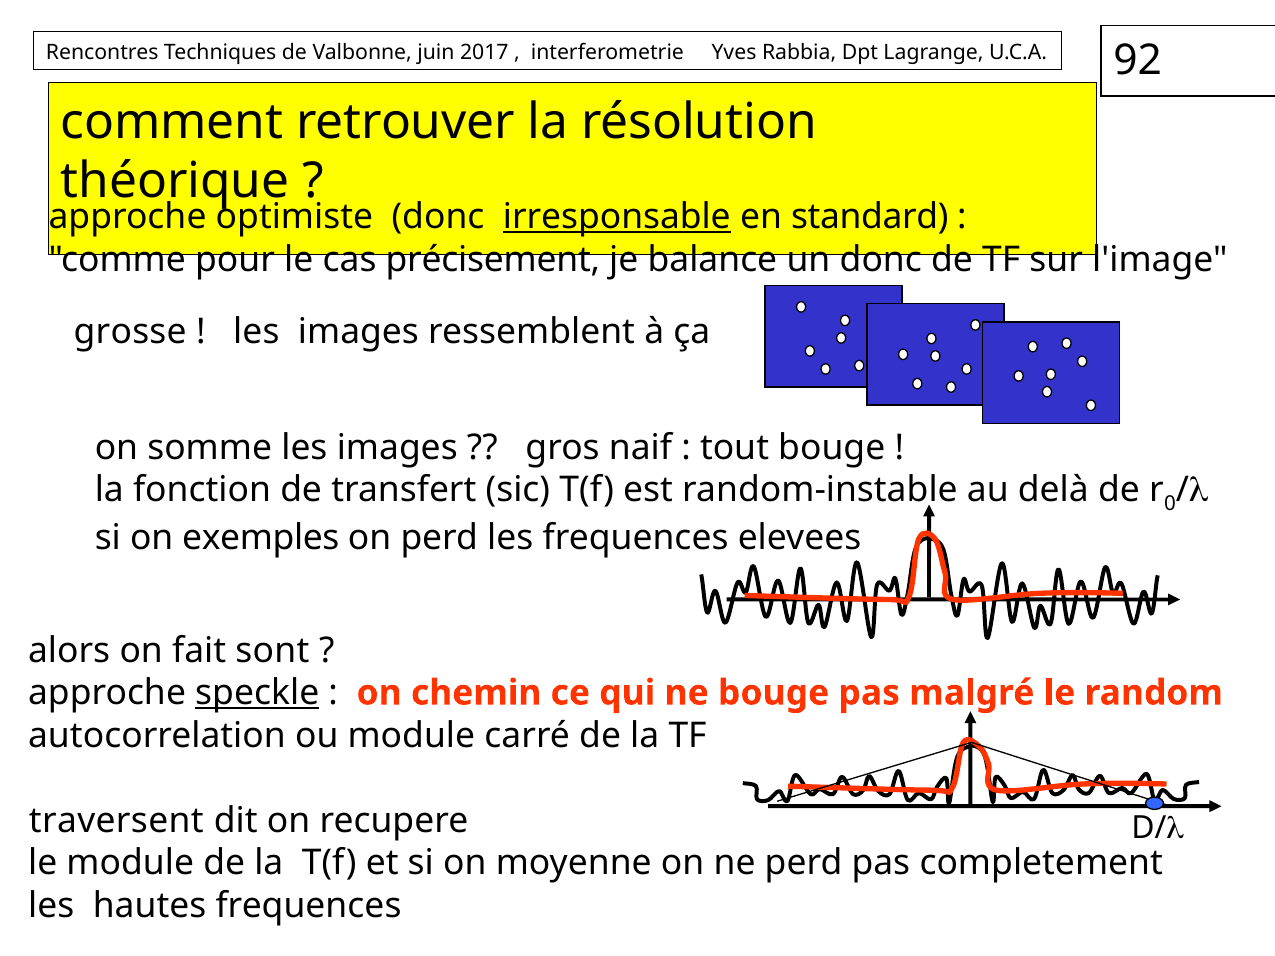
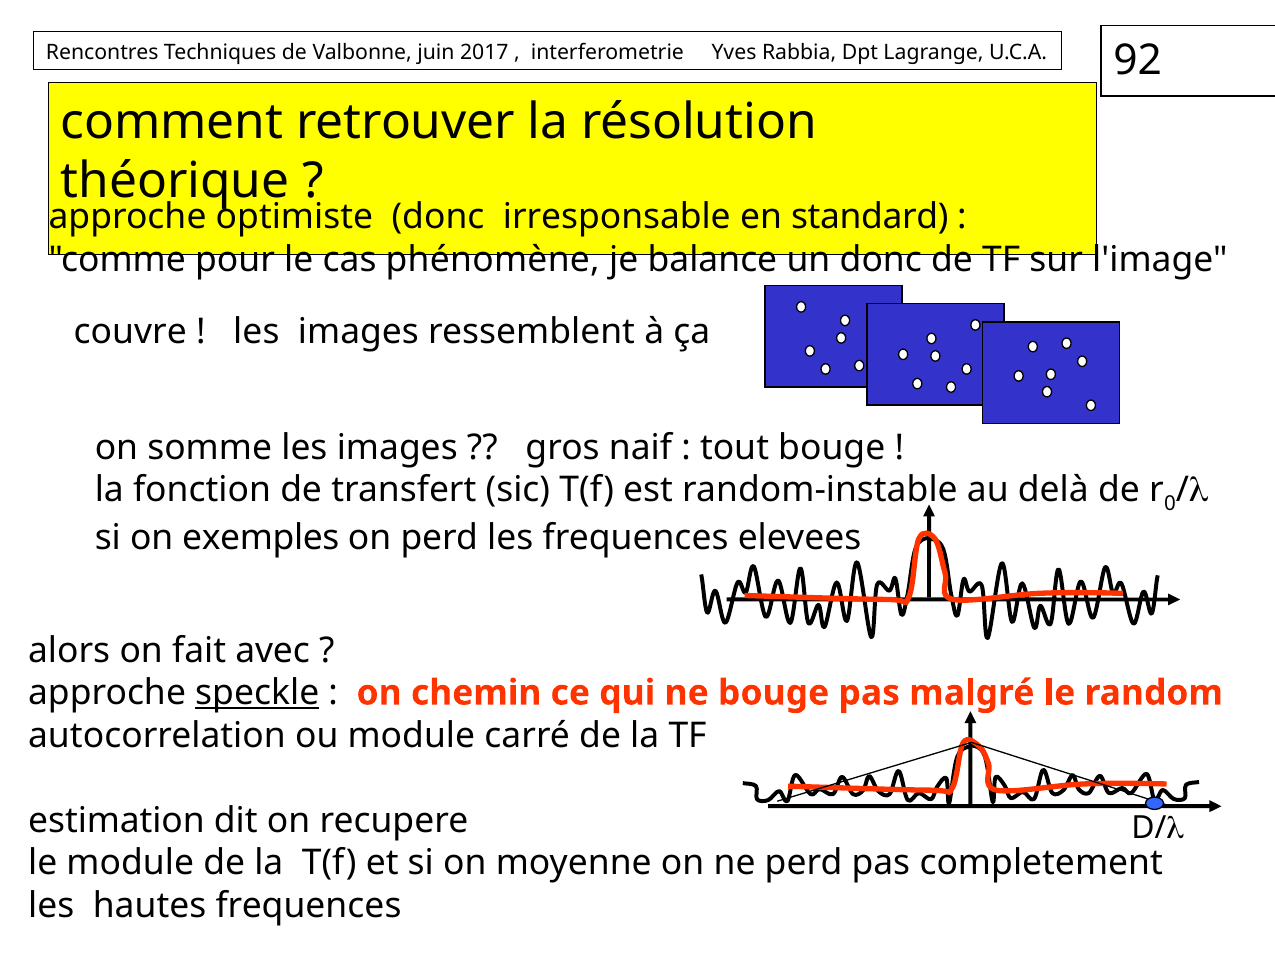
irresponsable underline: present -> none
précisement: précisement -> phénomène
grosse: grosse -> couvre
sont: sont -> avec
traversent: traversent -> estimation
